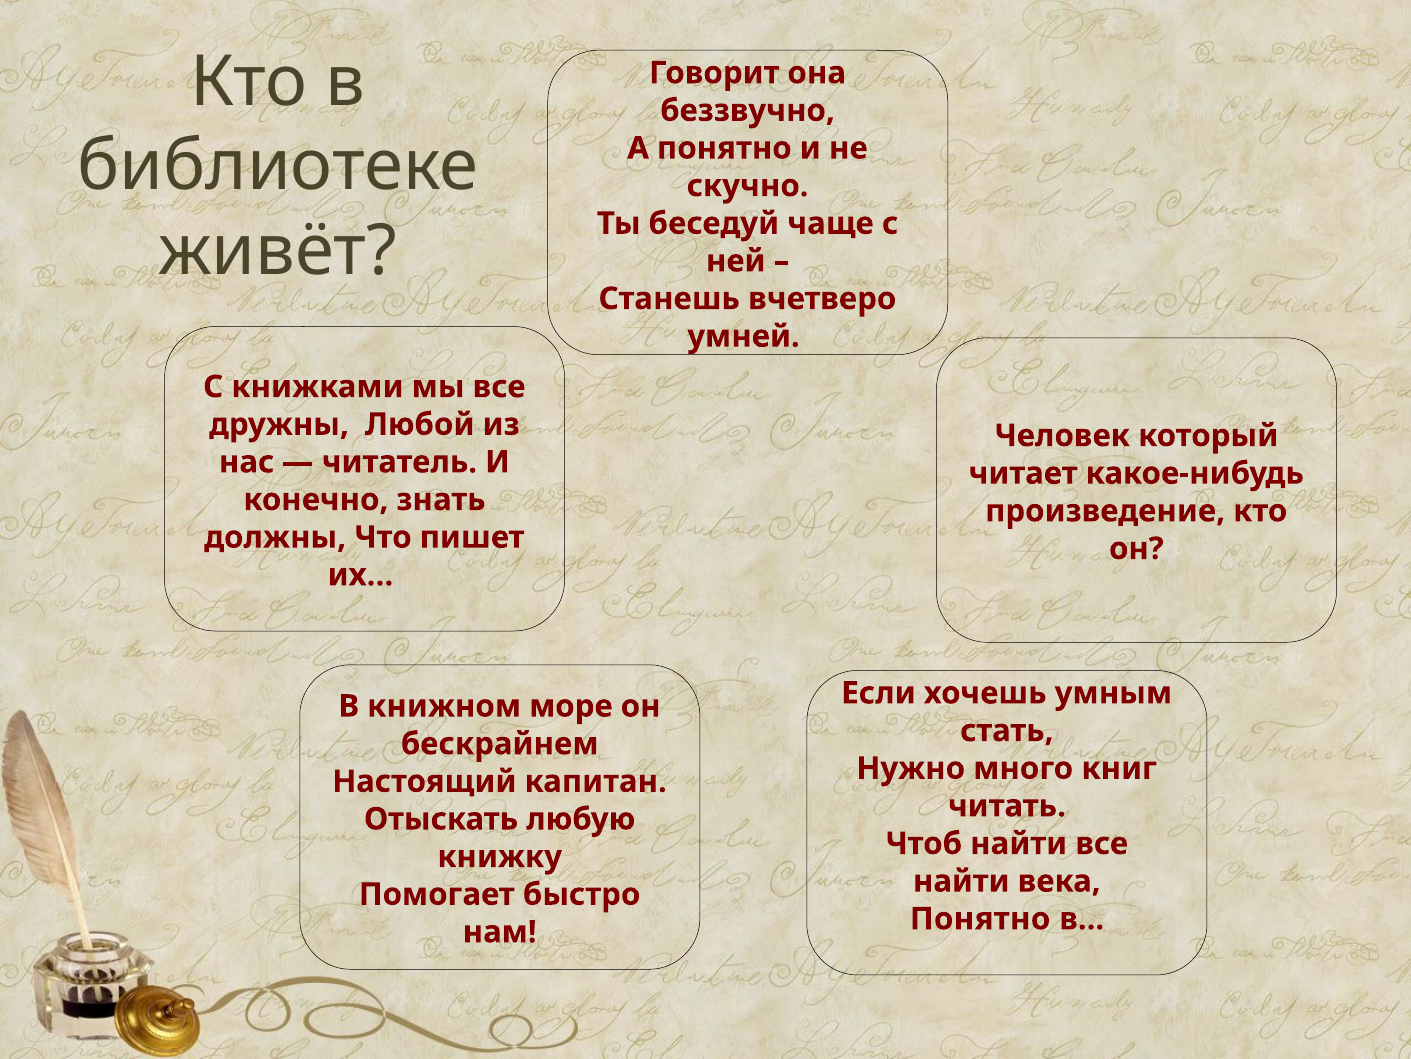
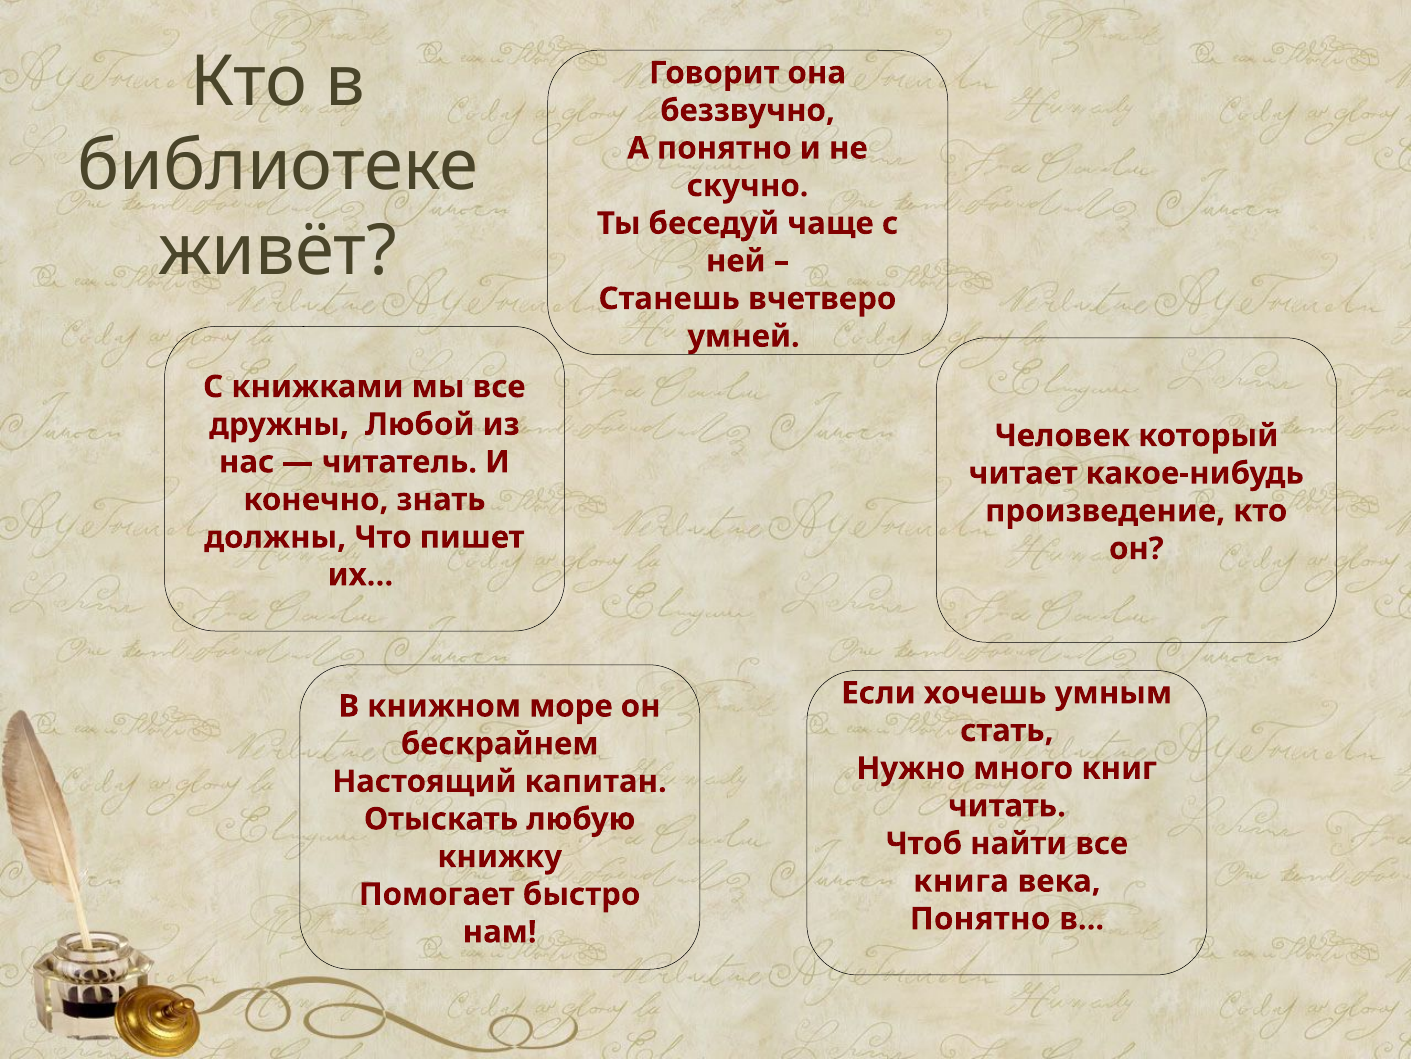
найти at (961, 881): найти -> книга
